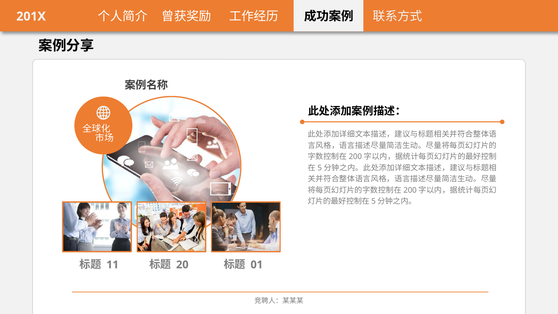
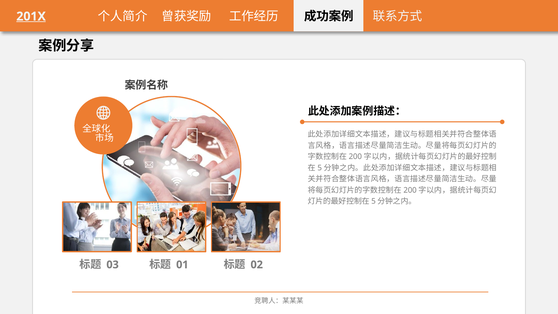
201X underline: none -> present
11: 11 -> 03
20: 20 -> 01
01: 01 -> 02
